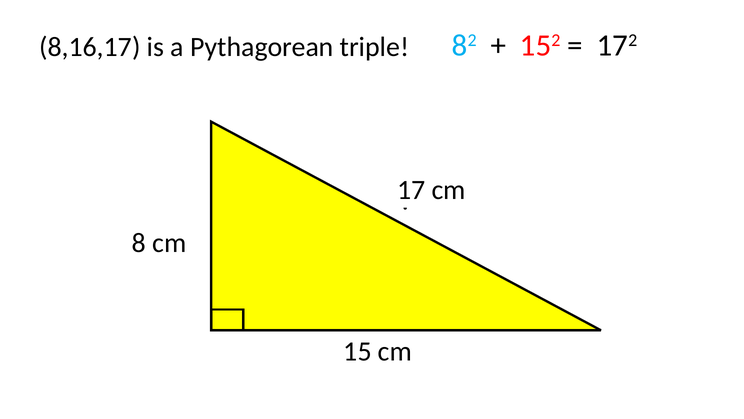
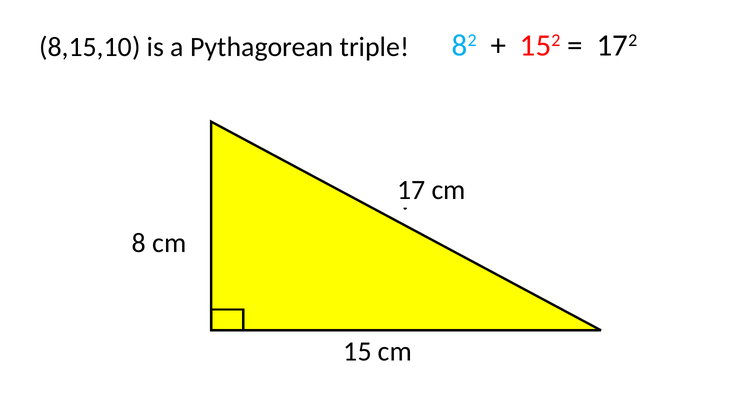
8,16,17: 8,16,17 -> 8,15,10
